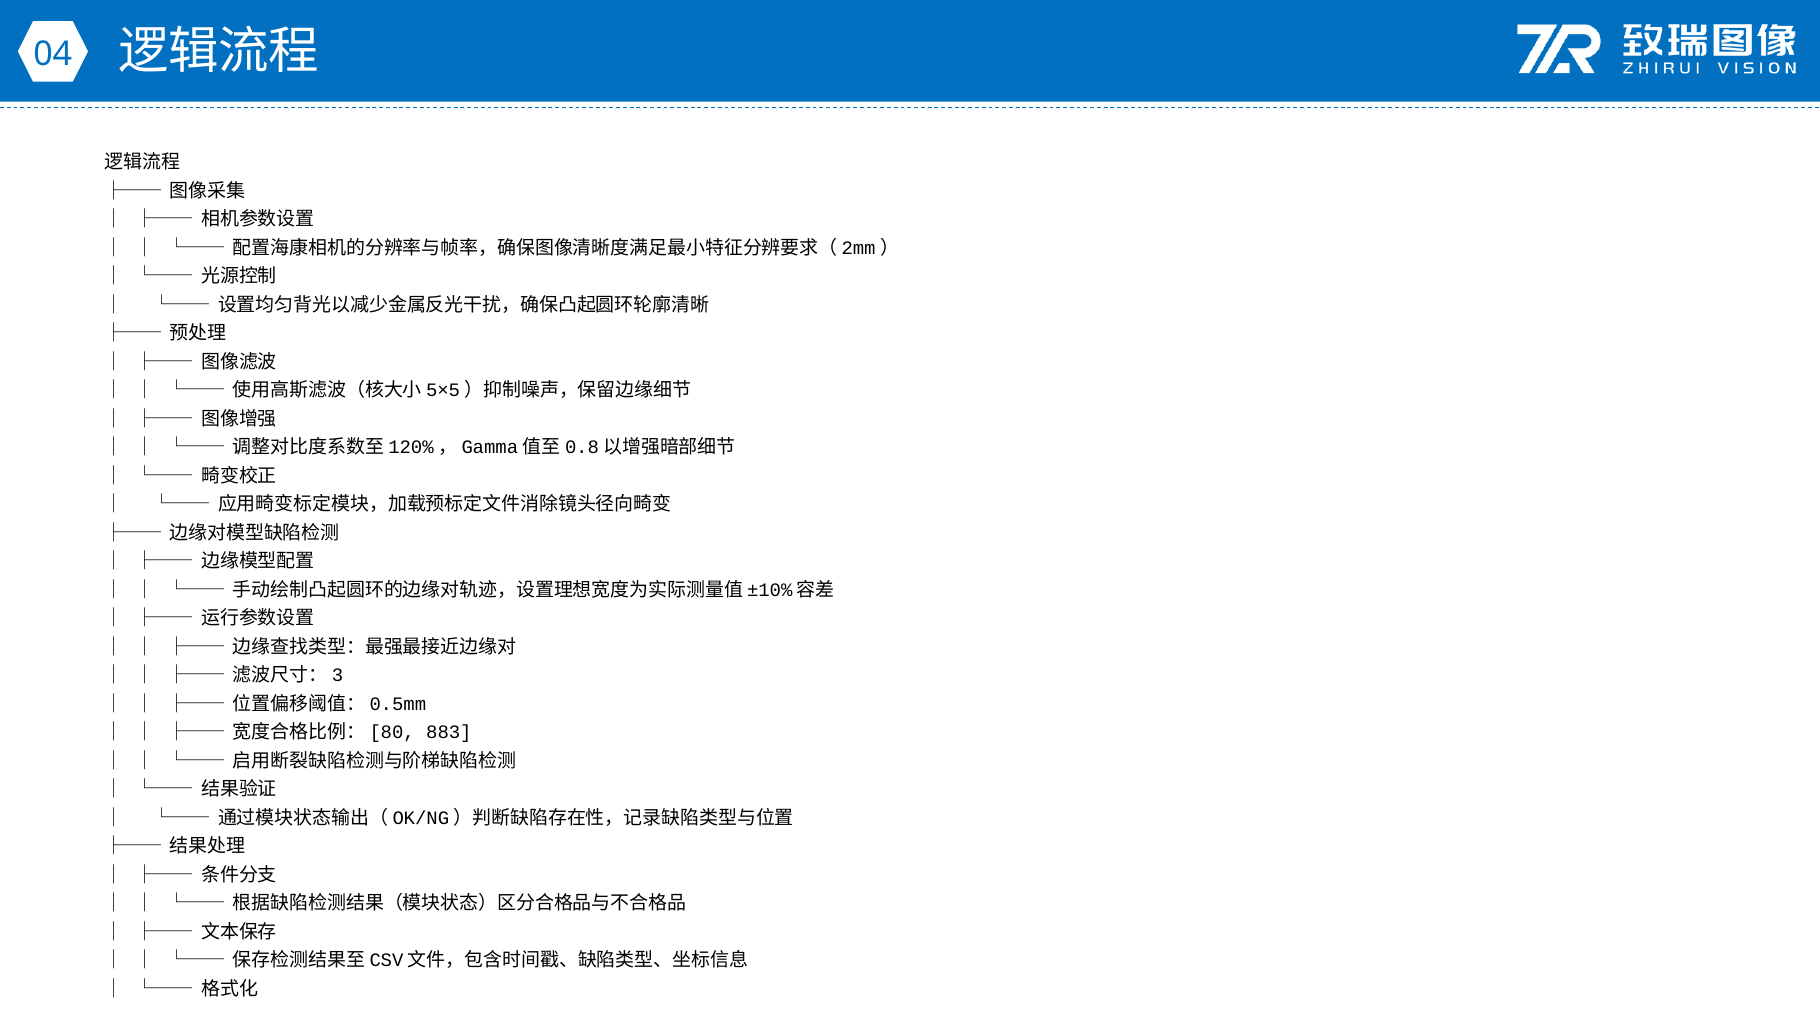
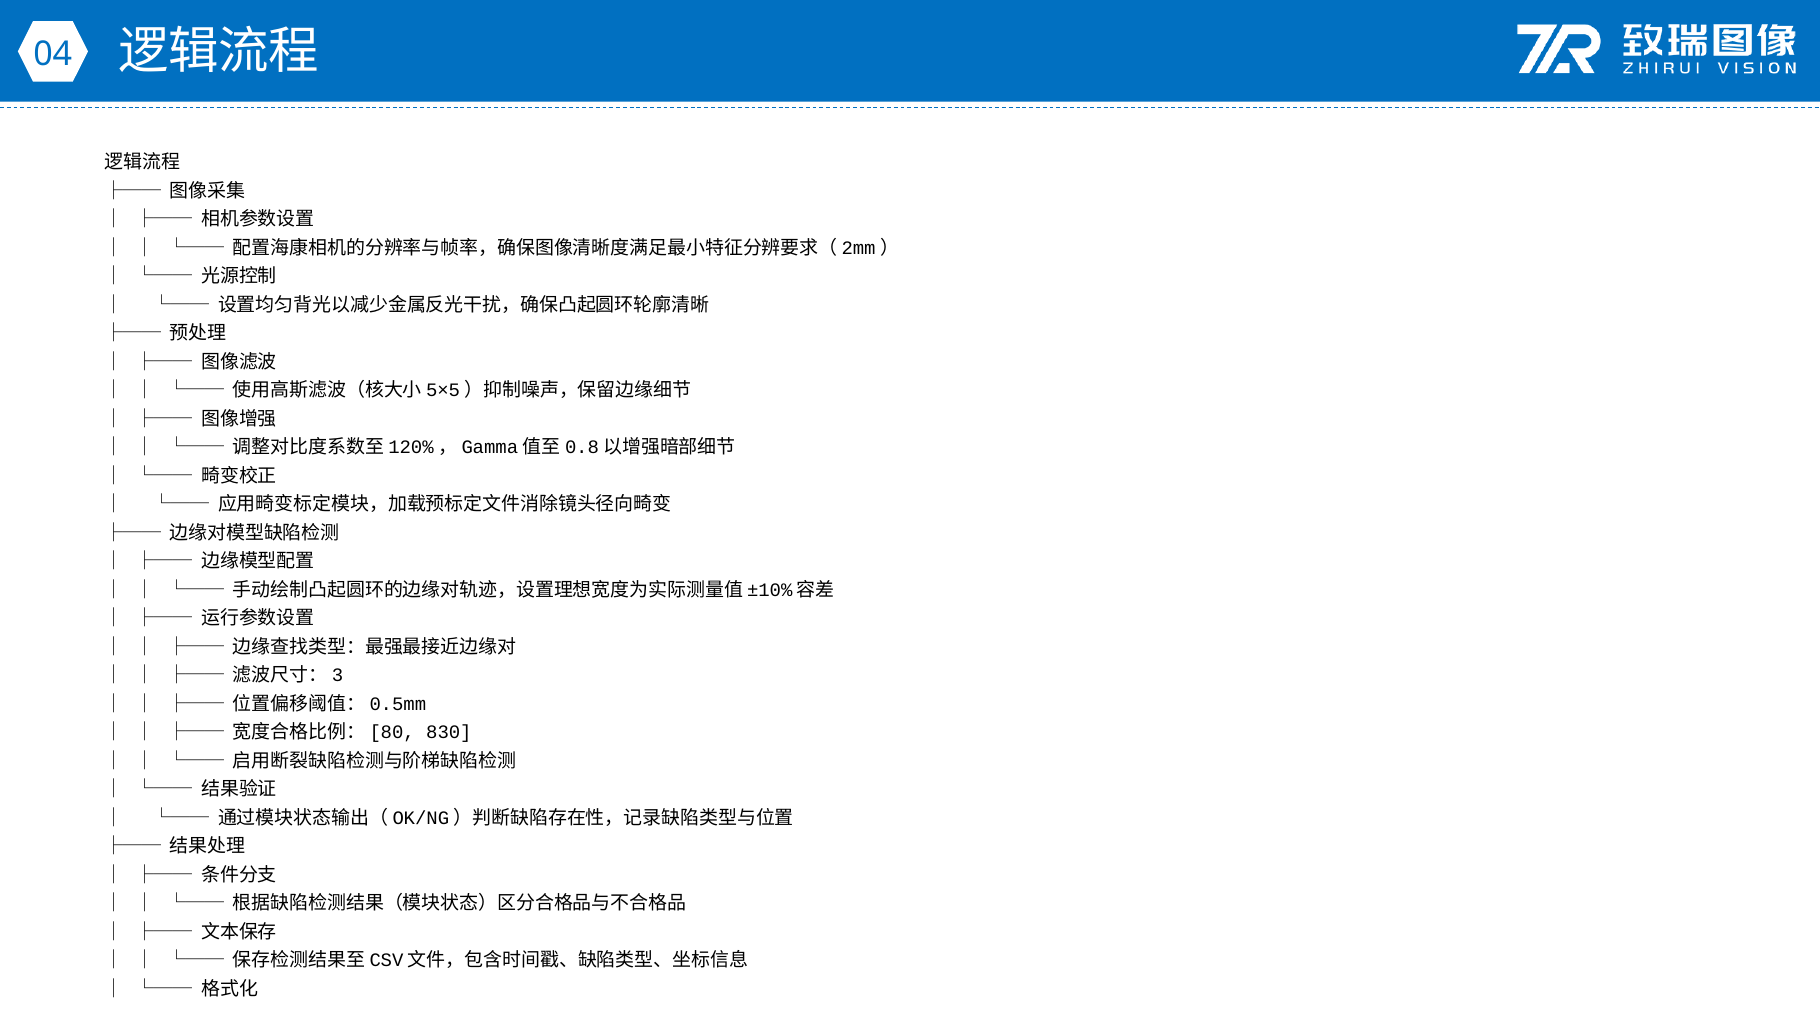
883: 883 -> 830
